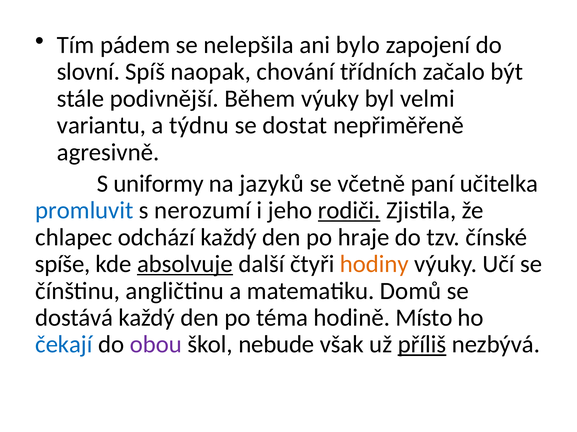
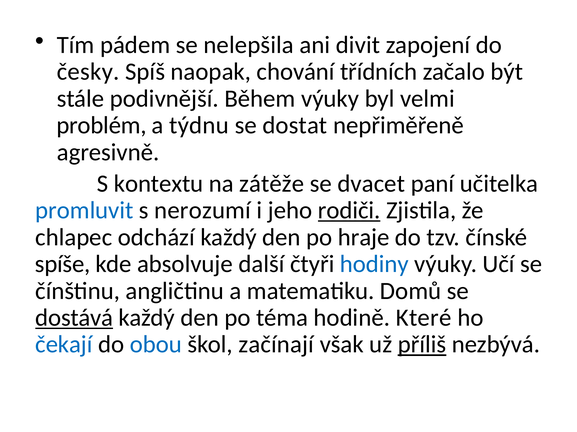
bylo: bylo -> divit
slovní: slovní -> česky
variantu: variantu -> problém
uniformy: uniformy -> kontextu
jazyků: jazyků -> zátěže
včetně: včetně -> dvacet
absolvuje underline: present -> none
hodiny colour: orange -> blue
dostává underline: none -> present
Místo: Místo -> Které
obou colour: purple -> blue
nebude: nebude -> začínají
